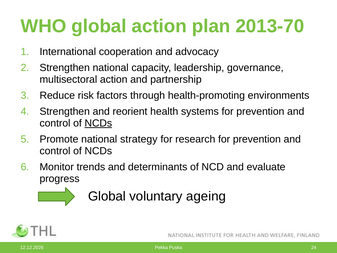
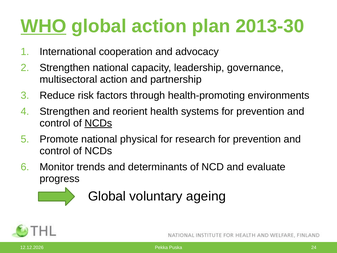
WHO underline: none -> present
2013-70: 2013-70 -> 2013-30
strategy: strategy -> physical
